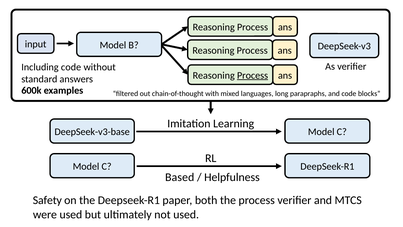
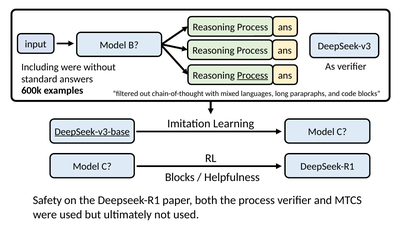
Including code: code -> were
DeepSeek-v3-base underline: none -> present
Based at (180, 177): Based -> Blocks
